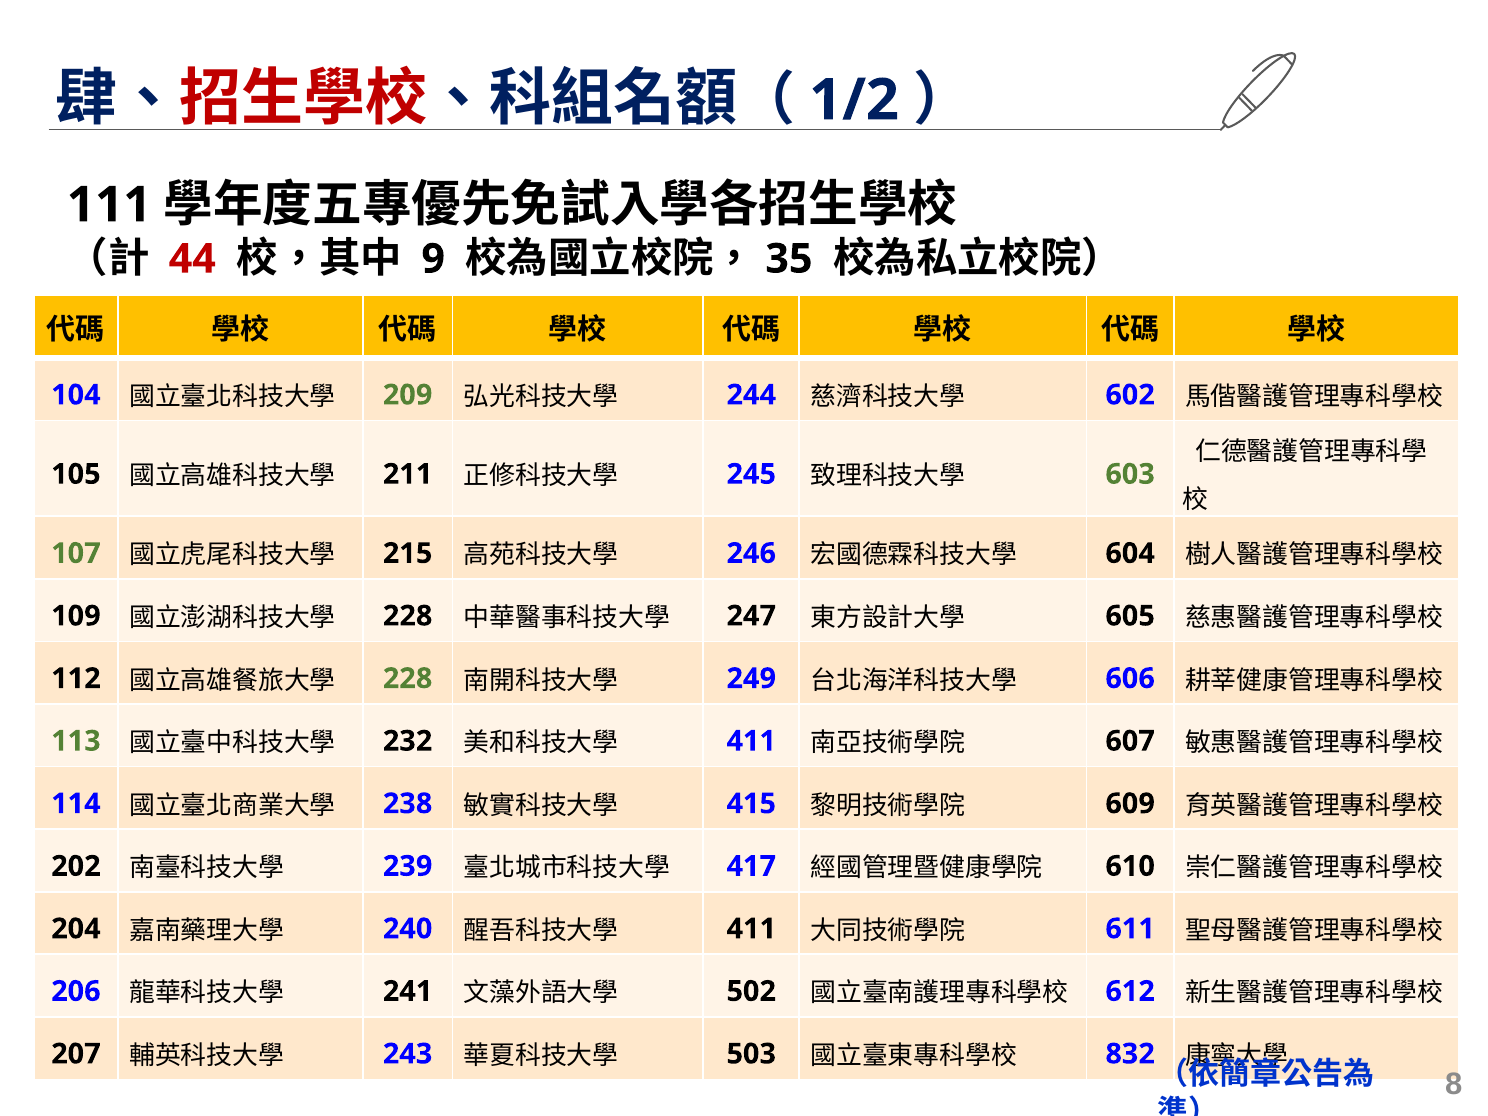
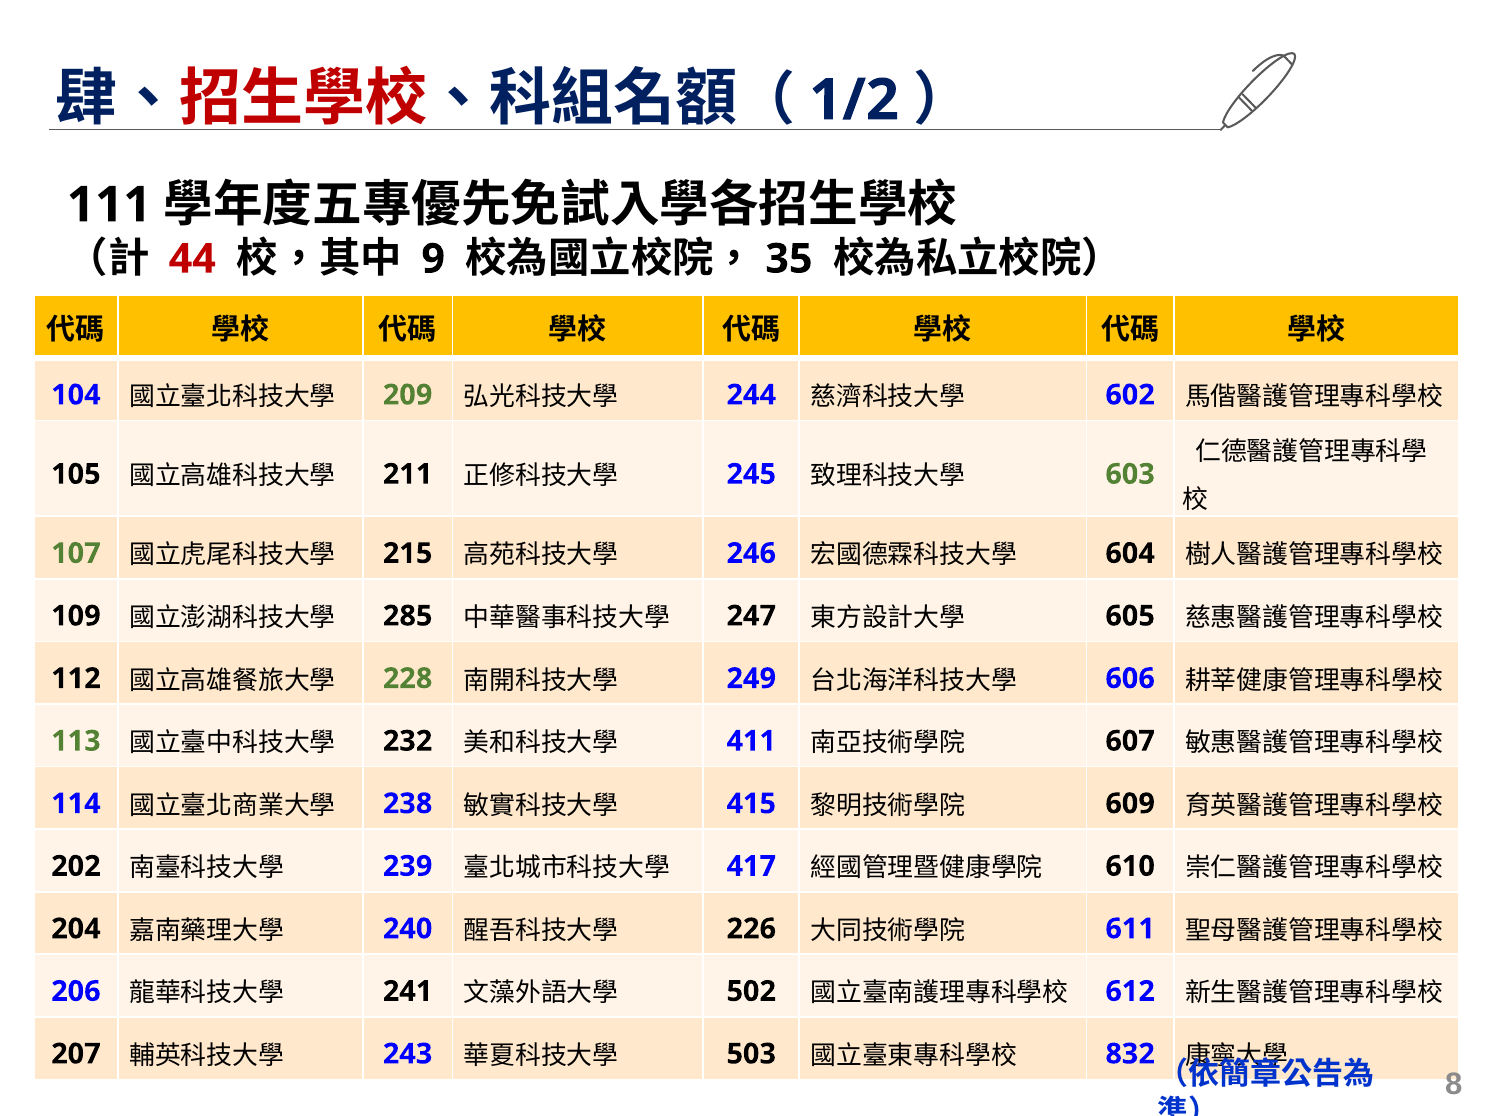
228 at (408, 616): 228 -> 285
411 at (751, 929): 411 -> 226
